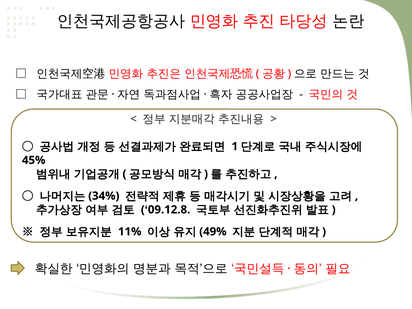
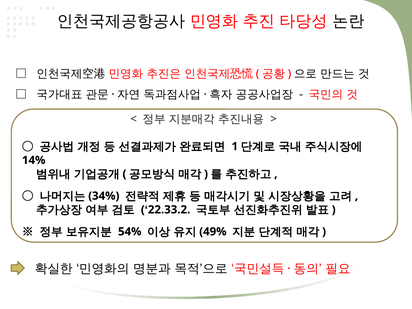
45%: 45% -> 14%
09.12.8: 09.12.8 -> 22.33.2
11%: 11% -> 54%
